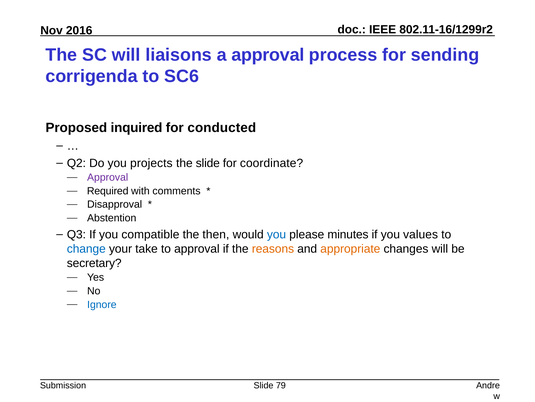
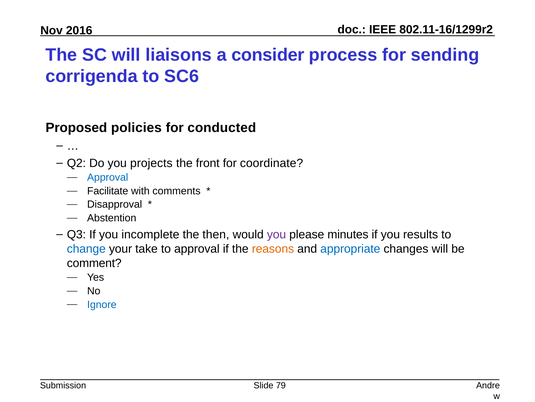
a approval: approval -> consider
inquired: inquired -> policies
the slide: slide -> front
Approval at (108, 177) colour: purple -> blue
Required: Required -> Facilitate
compatible: compatible -> incomplete
you at (276, 234) colour: blue -> purple
values: values -> results
appropriate colour: orange -> blue
secretary: secretary -> comment
